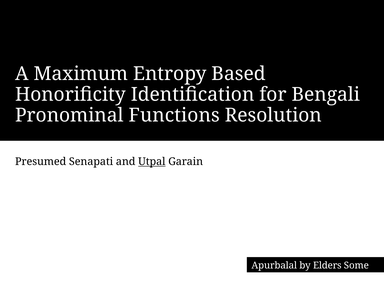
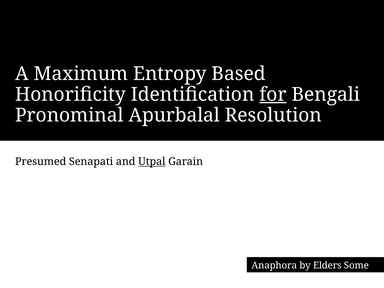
for underline: none -> present
Functions: Functions -> Apurbalal
Apurbalal: Apurbalal -> Anaphora
